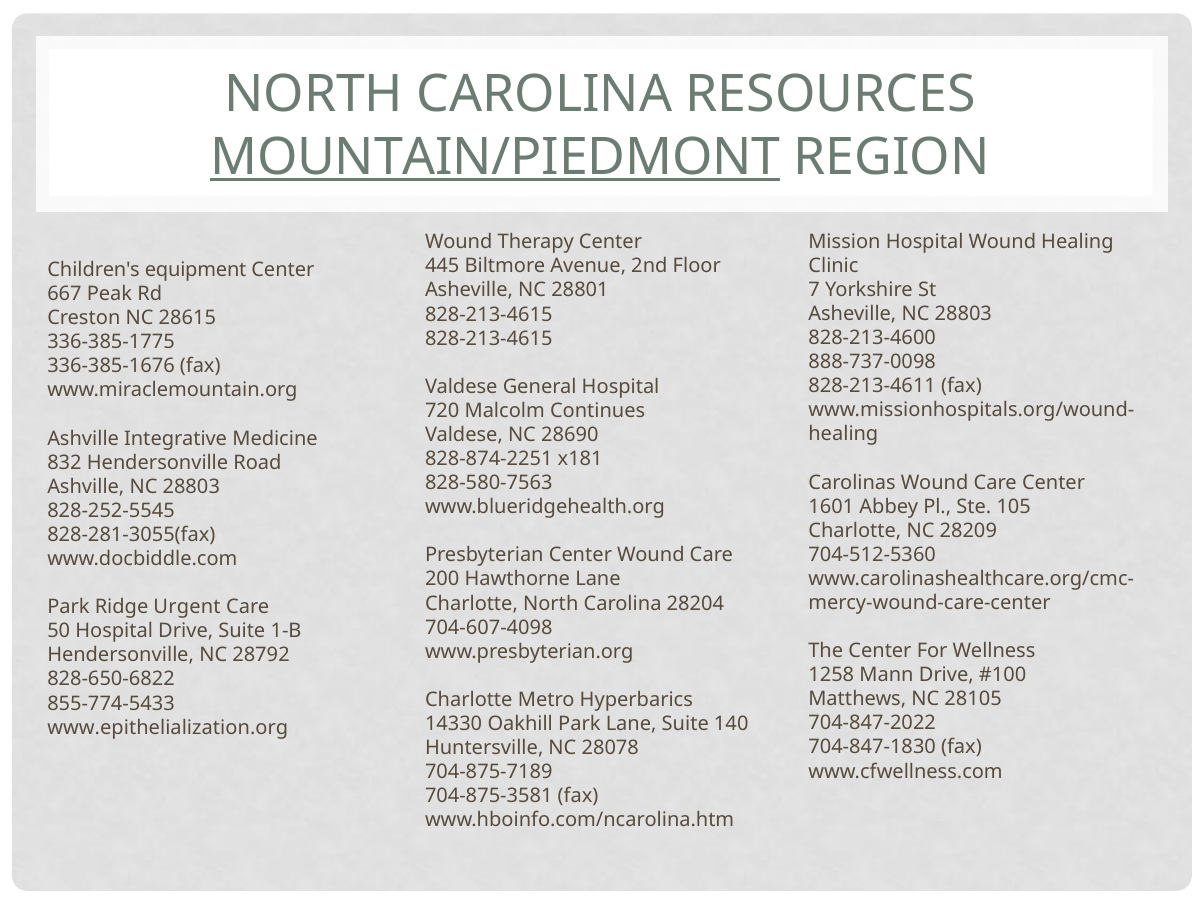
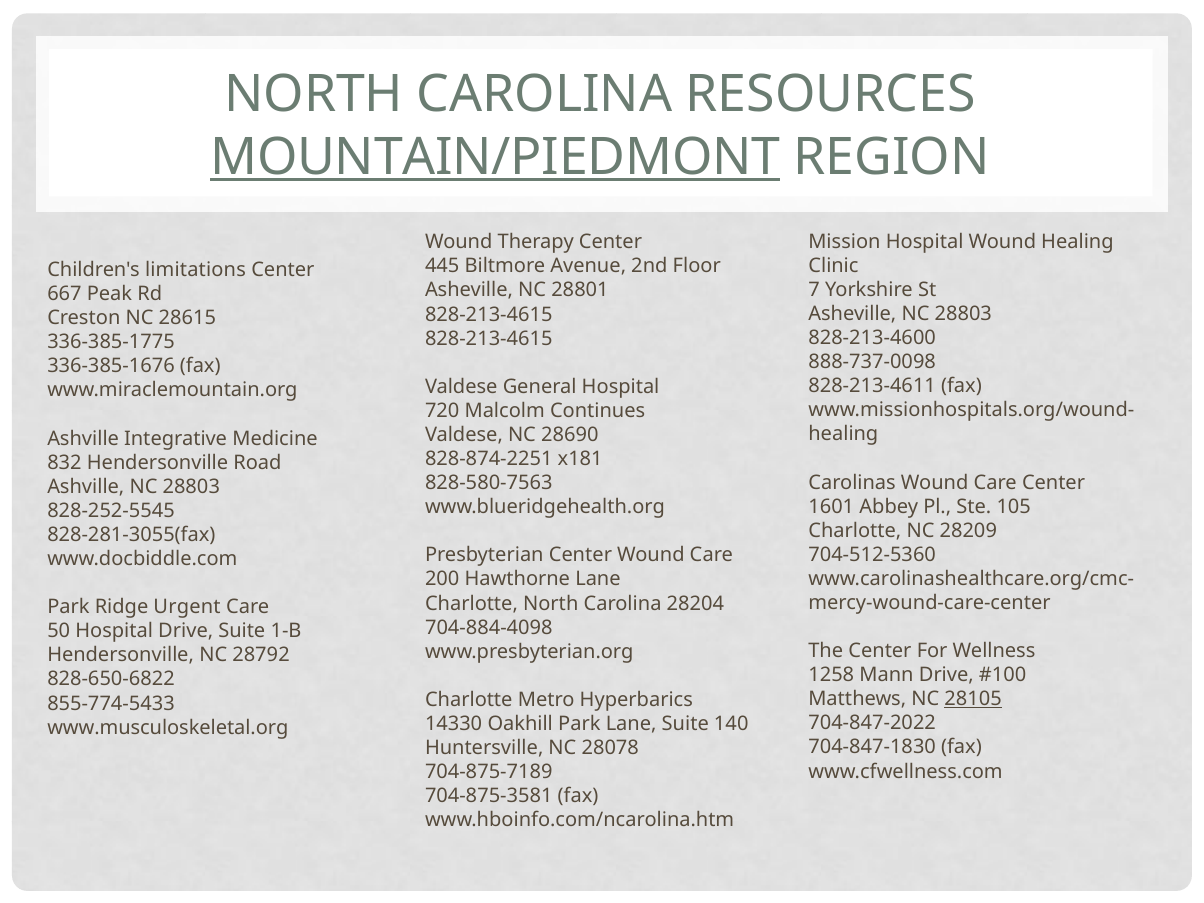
equipment: equipment -> limitations
704-607-4098: 704-607-4098 -> 704-884-4098
28105 underline: none -> present
www.epithelialization.org: www.epithelialization.org -> www.musculoskeletal.org
